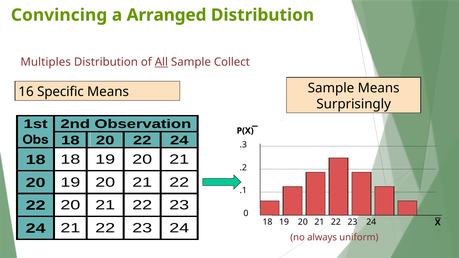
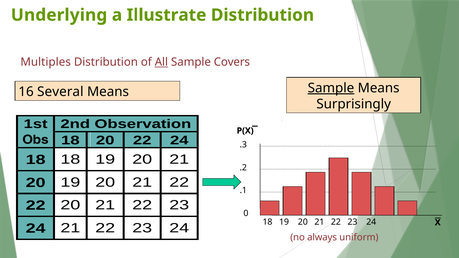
Convincing: Convincing -> Underlying
Arranged: Arranged -> Illustrate
Collect: Collect -> Covers
Sample at (331, 88) underline: none -> present
Specific: Specific -> Several
